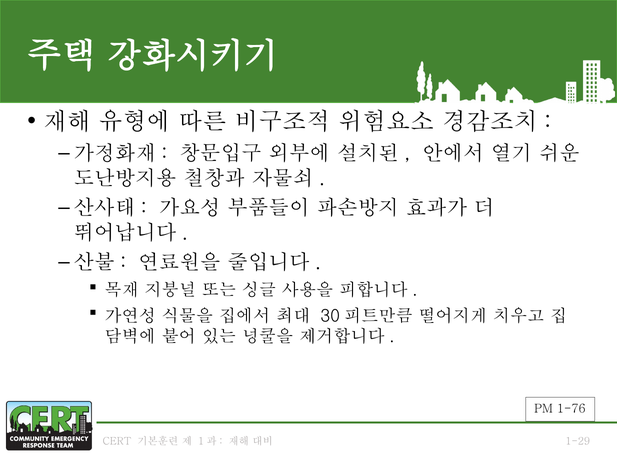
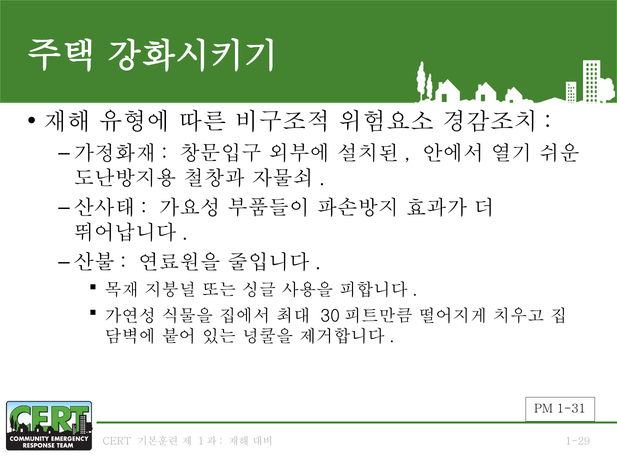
1-76: 1-76 -> 1-31
